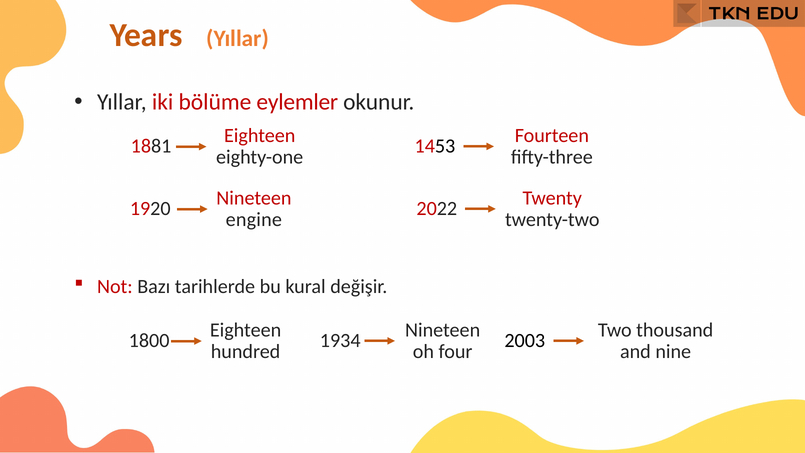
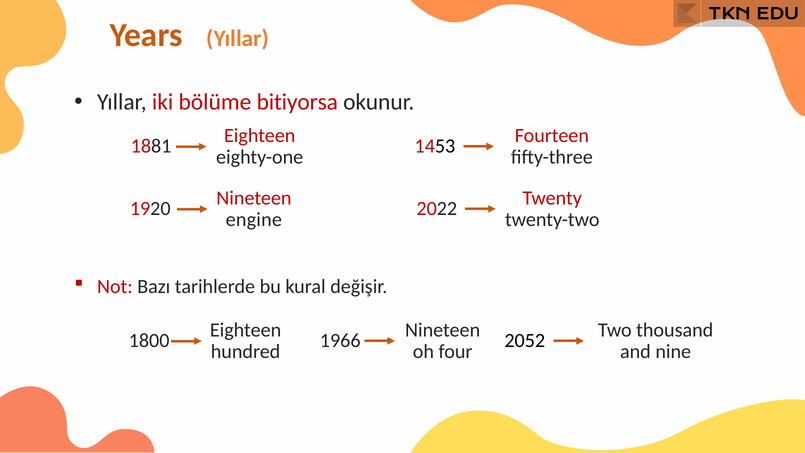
eylemler: eylemler -> bitiyorsa
1934: 1934 -> 1966
2003: 2003 -> 2052
